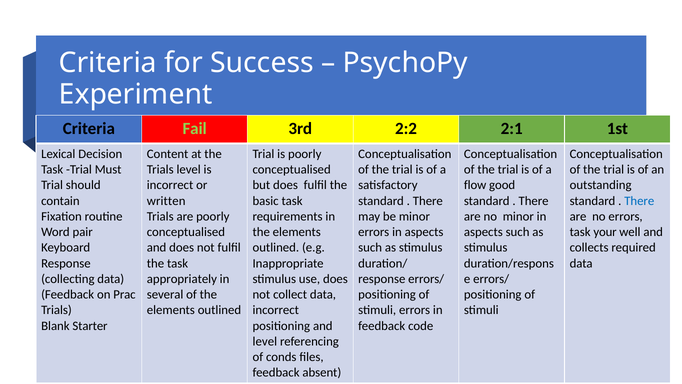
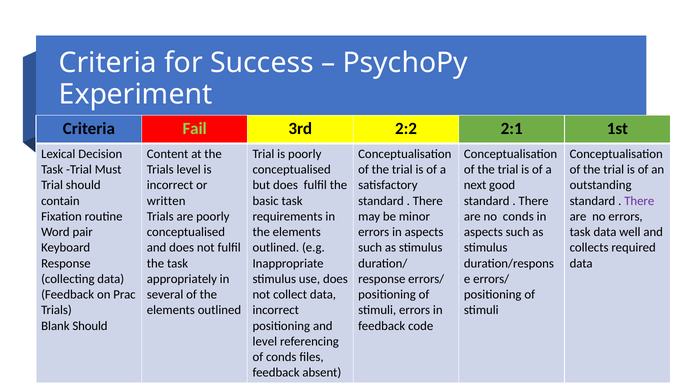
flow: flow -> next
There at (639, 201) colour: blue -> purple
no minor: minor -> conds
task your: your -> data
Blank Starter: Starter -> Should
